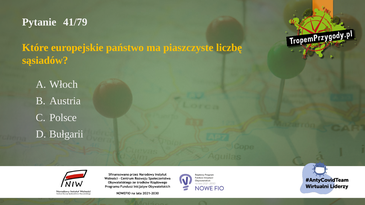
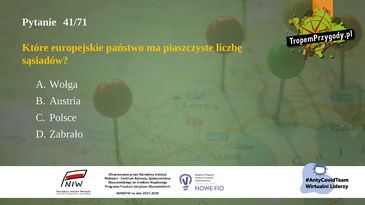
41/79: 41/79 -> 41/71
Włoch: Włoch -> Wołga
Bułgarii: Bułgarii -> Zabrało
